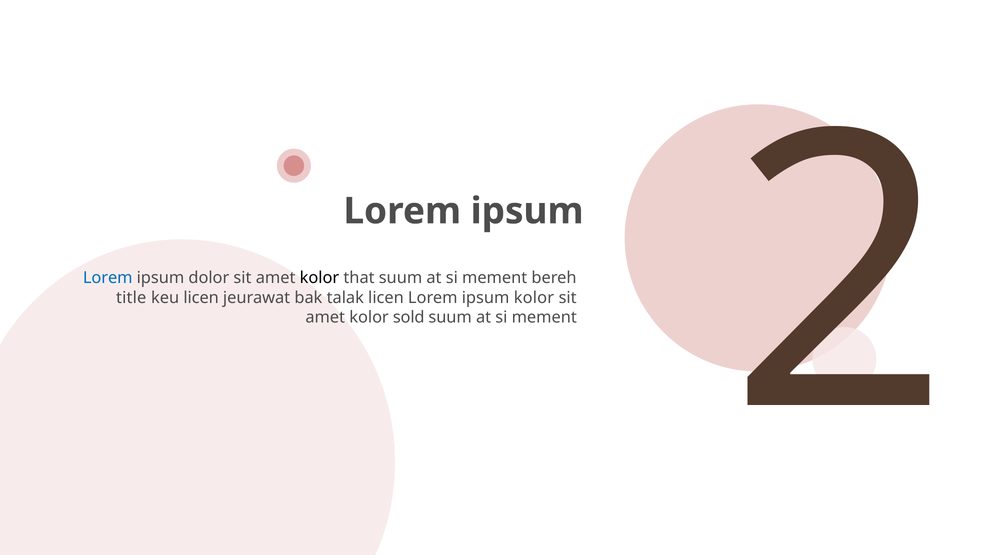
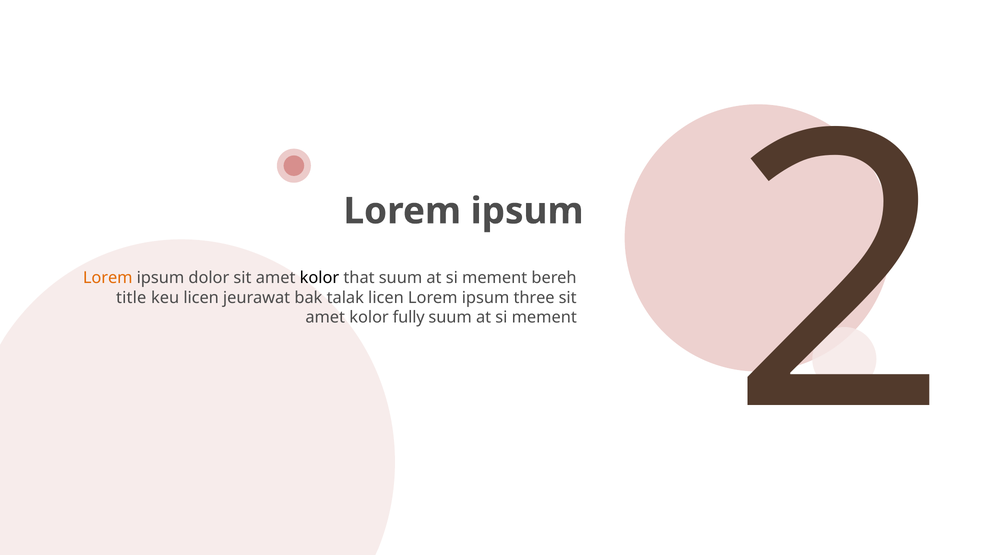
Lorem at (108, 278) colour: blue -> orange
ipsum kolor: kolor -> three
sold: sold -> fully
